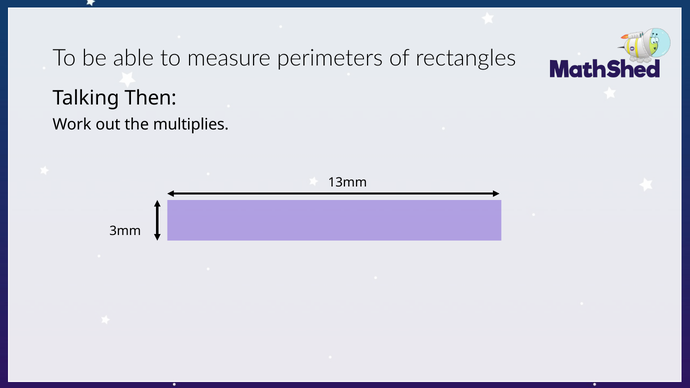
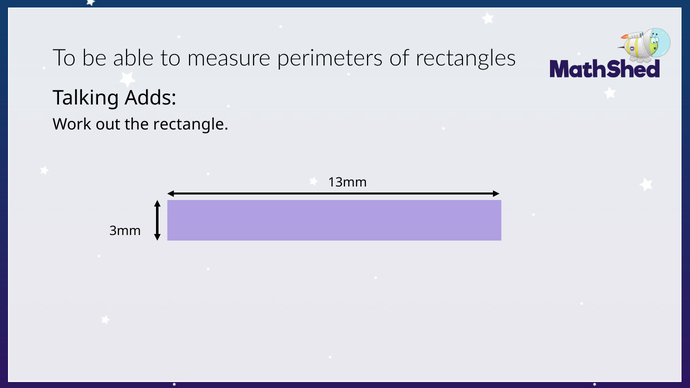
Then: Then -> Adds
multiplies: multiplies -> rectangle
